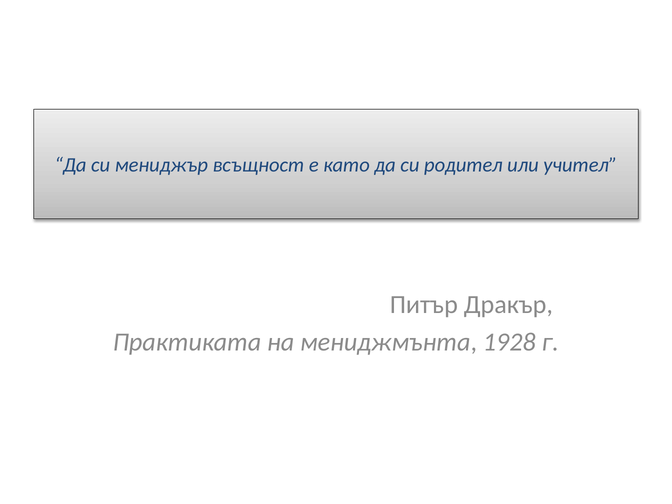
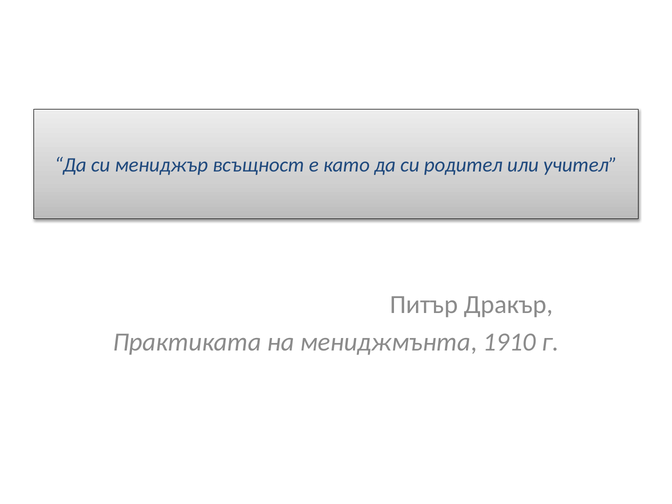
1928: 1928 -> 1910
